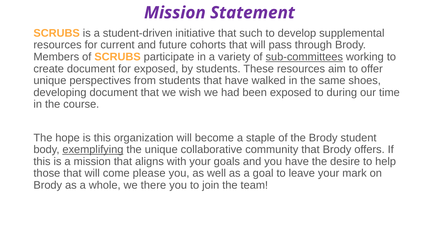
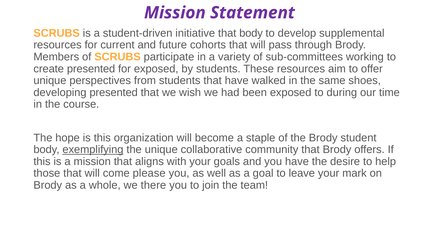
that such: such -> body
sub-committees underline: present -> none
create document: document -> presented
developing document: document -> presented
